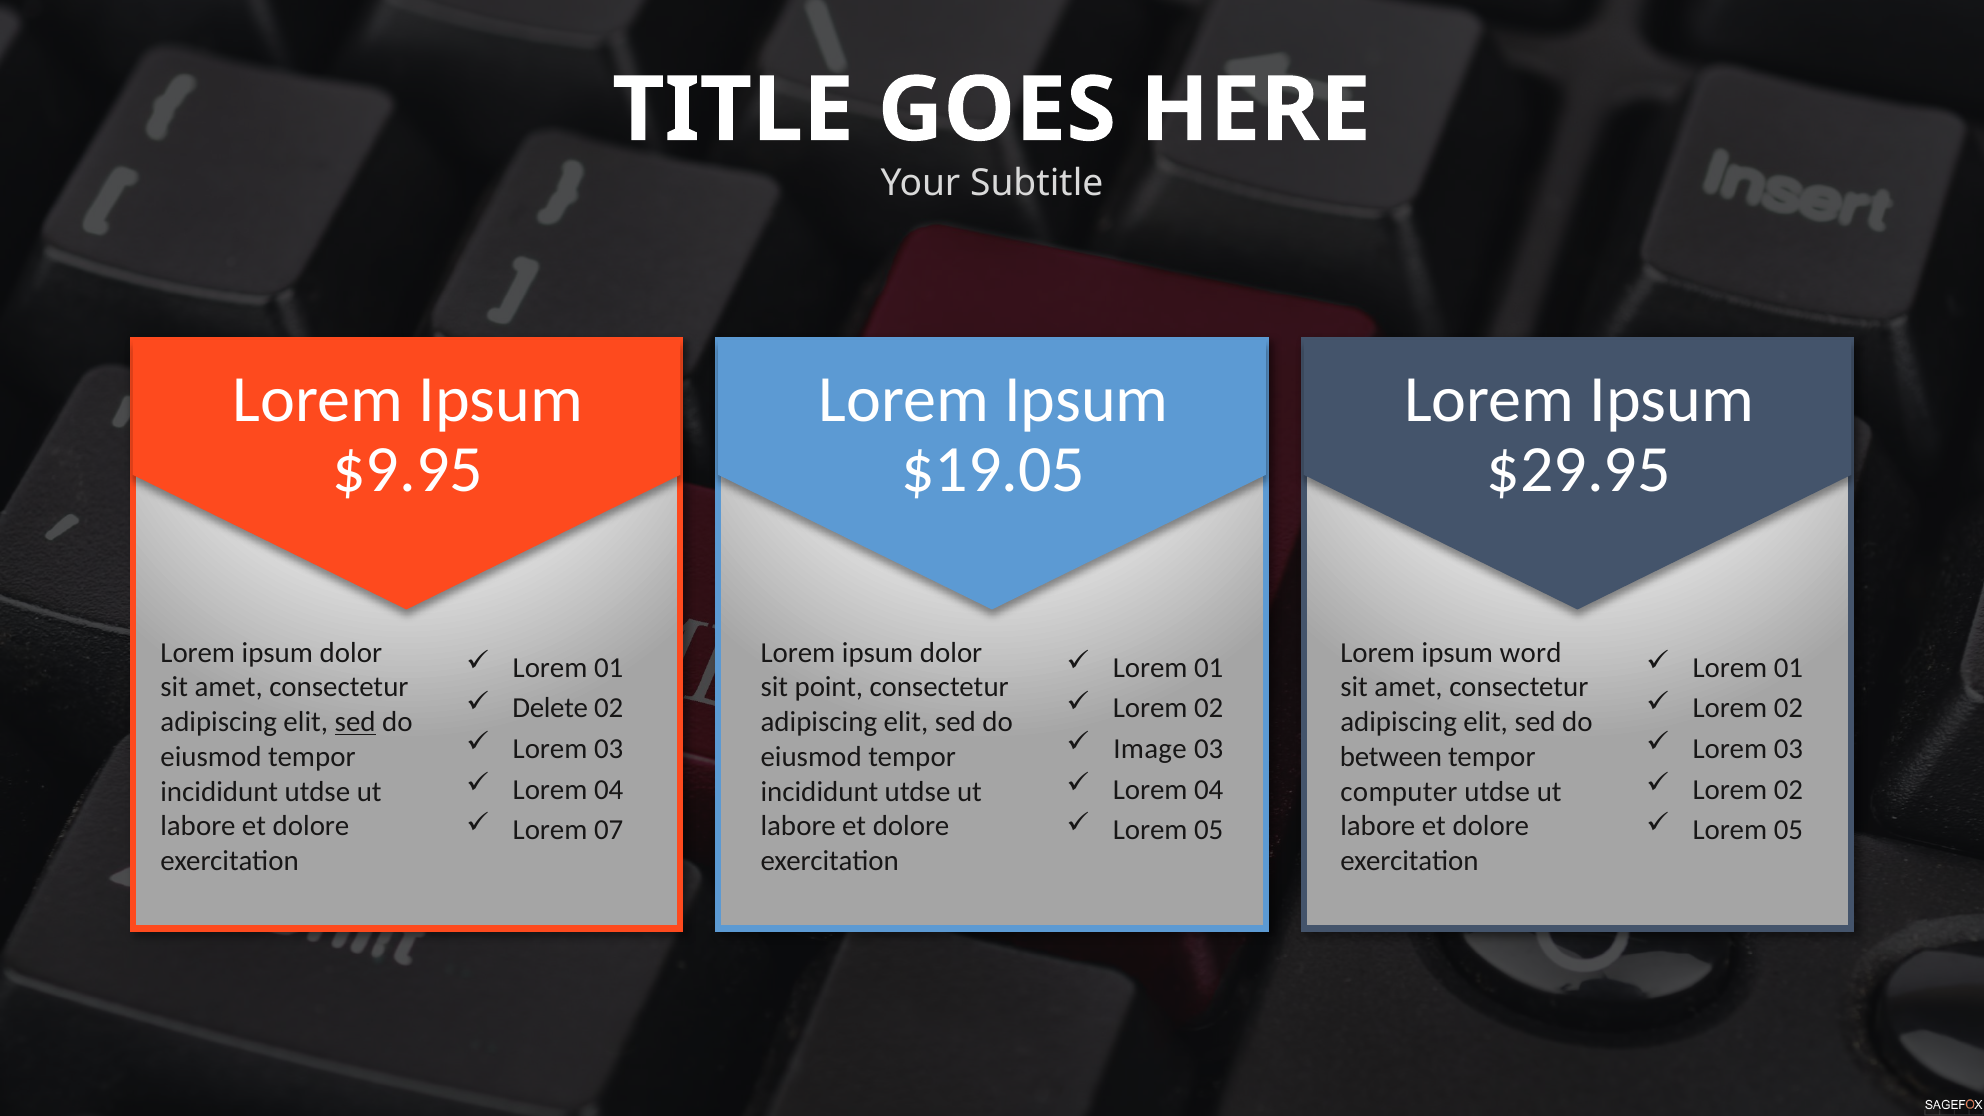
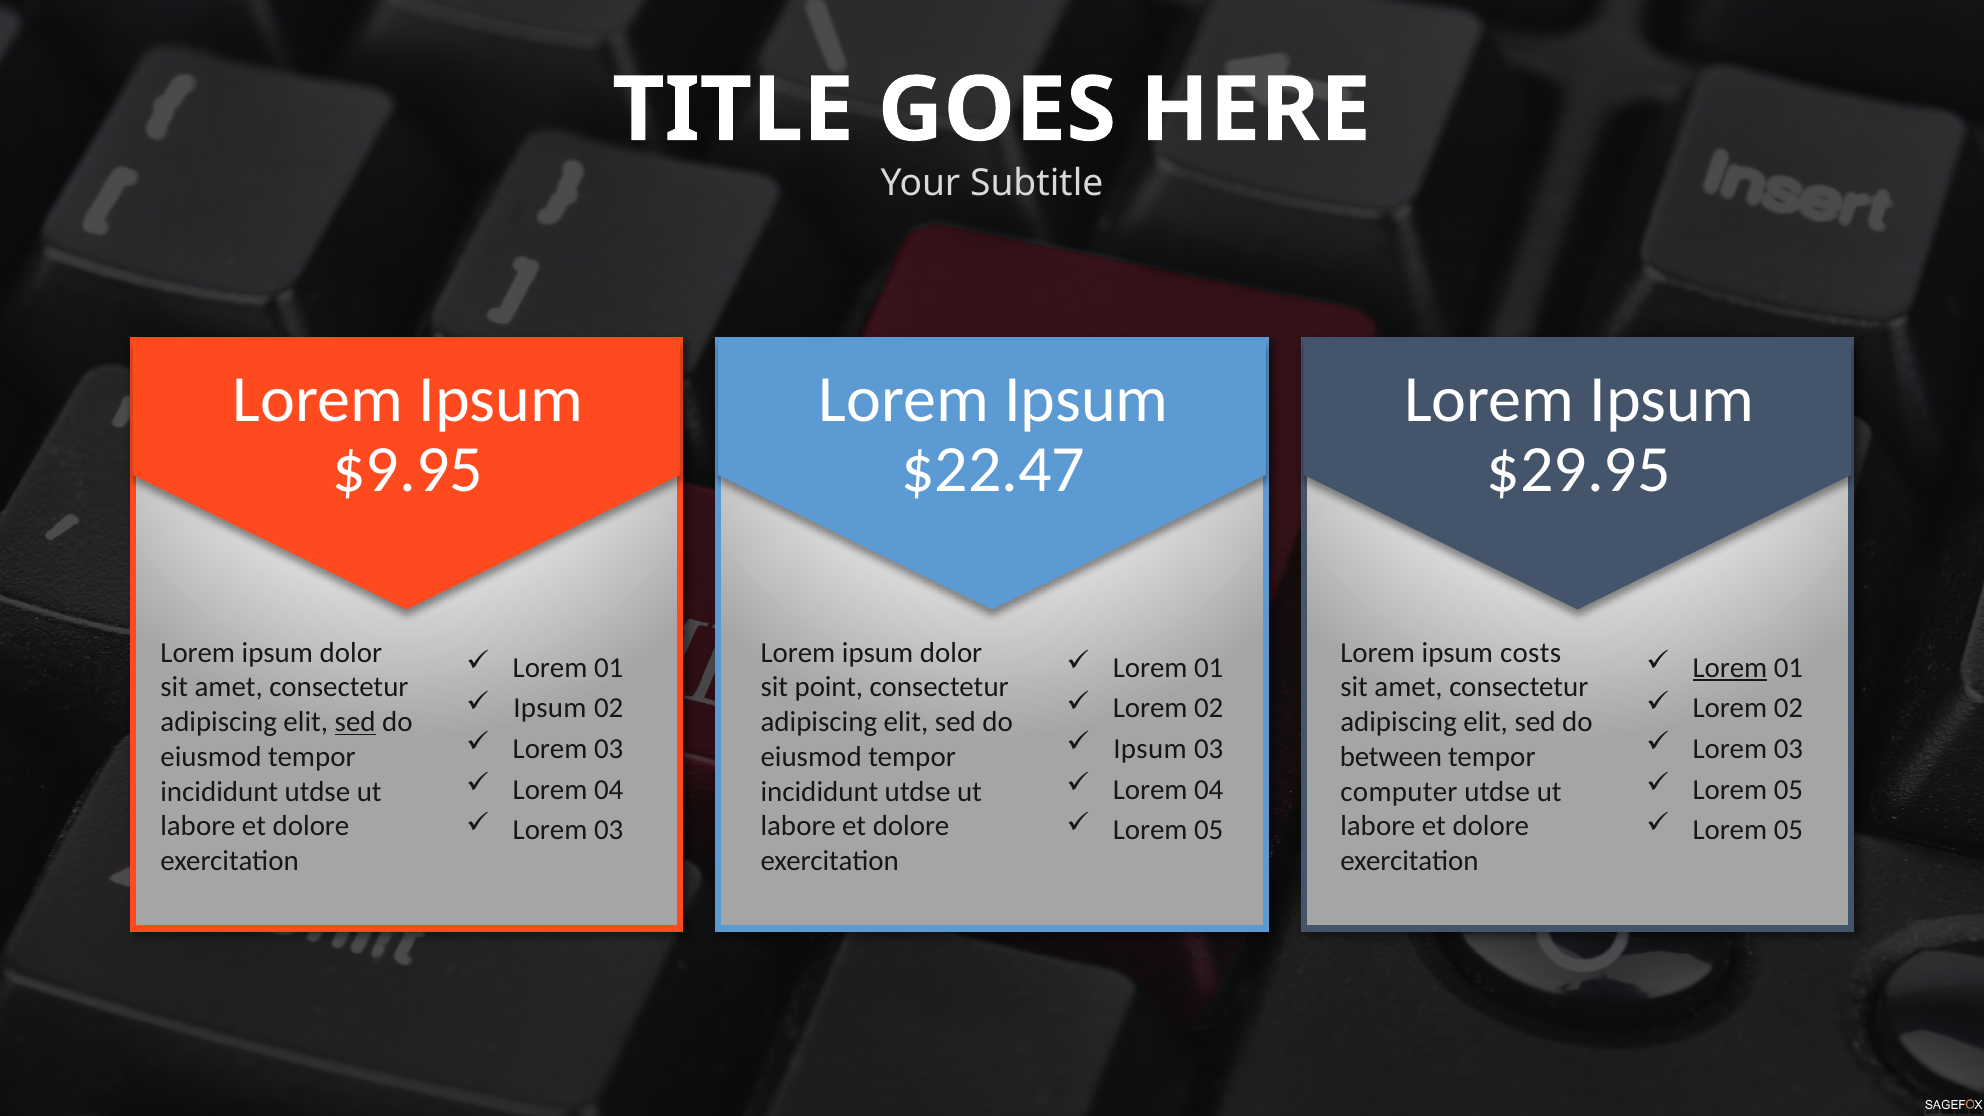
$19.05: $19.05 -> $22.47
word: word -> costs
Lorem at (1730, 668) underline: none -> present
Delete at (550, 708): Delete -> Ipsum
Image at (1150, 749): Image -> Ipsum
02 at (1789, 789): 02 -> 05
07 at (609, 830): 07 -> 03
